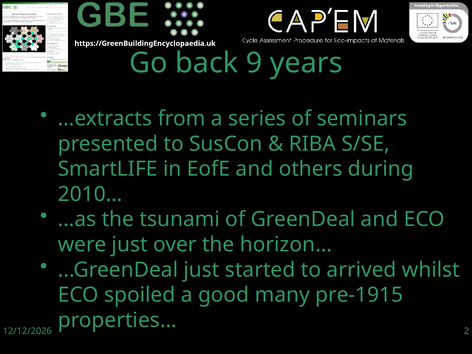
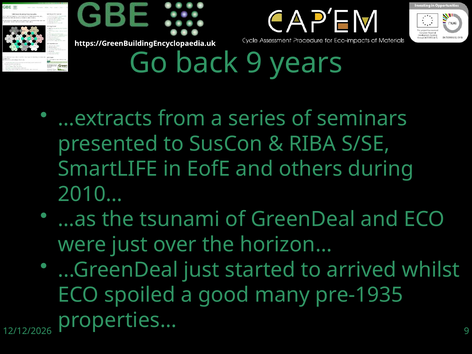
pre-1915: pre-1915 -> pre-1935
2 at (467, 331): 2 -> 9
